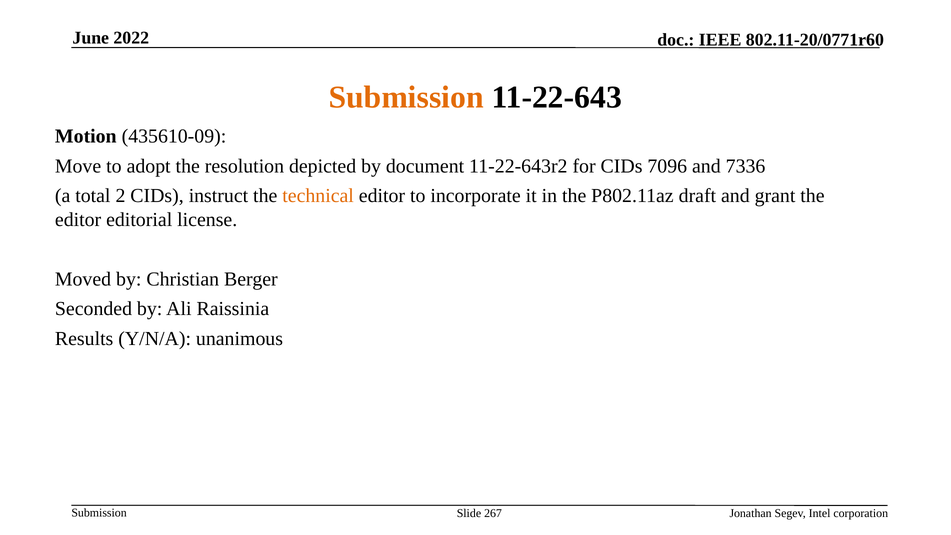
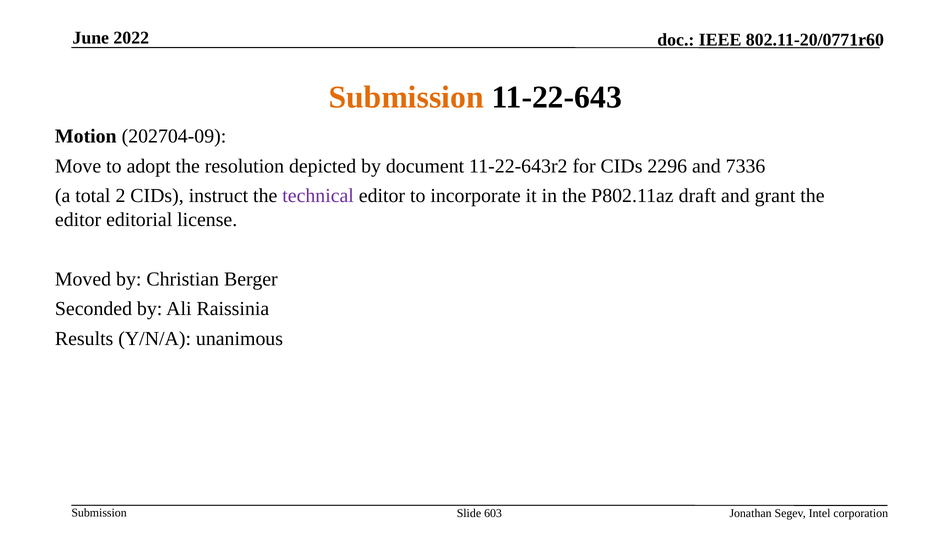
435610-09: 435610-09 -> 202704-09
7096: 7096 -> 2296
technical colour: orange -> purple
267: 267 -> 603
